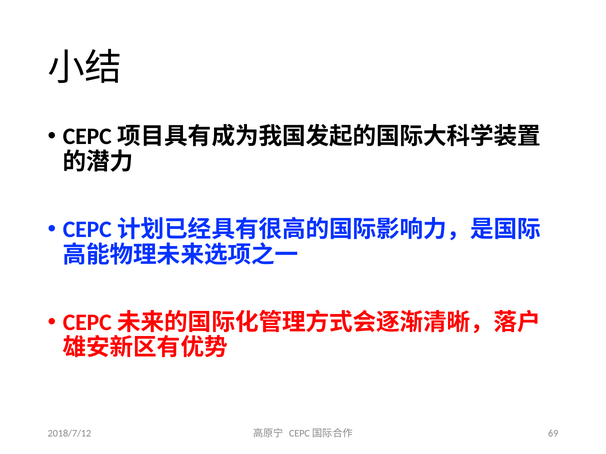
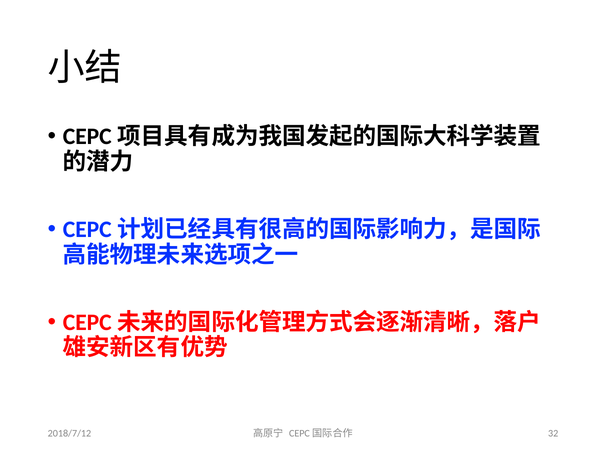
69: 69 -> 32
